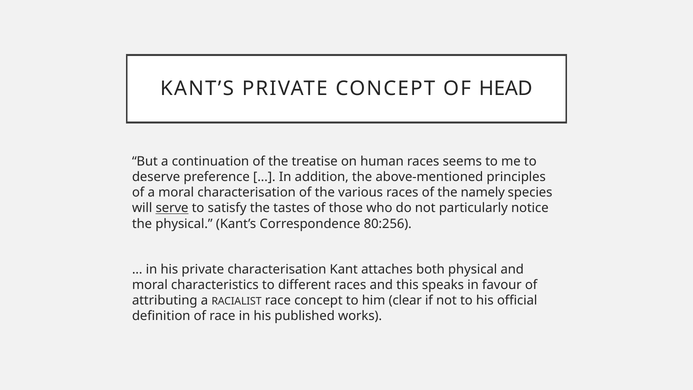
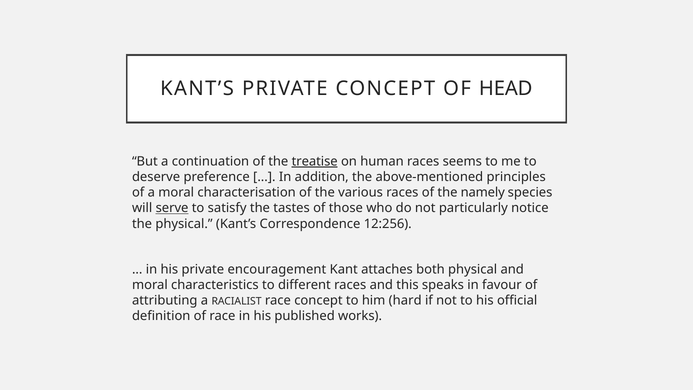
treatise underline: none -> present
80:256: 80:256 -> 12:256
private characterisation: characterisation -> encouragement
clear: clear -> hard
